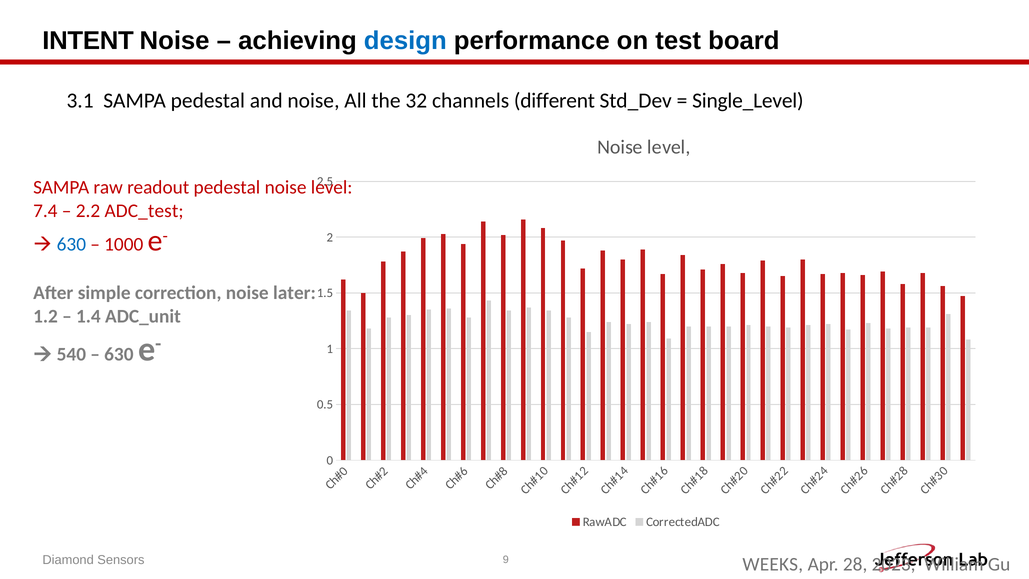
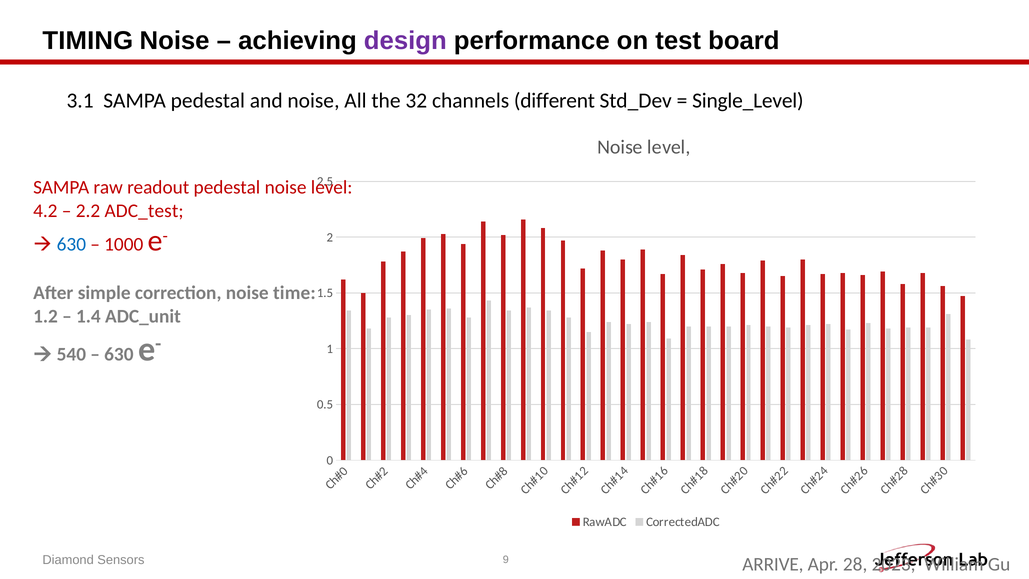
INTENT: INTENT -> TIMING
design colour: blue -> purple
7.4: 7.4 -> 4.2
later: later -> time
WEEKS: WEEKS -> ARRIVE
